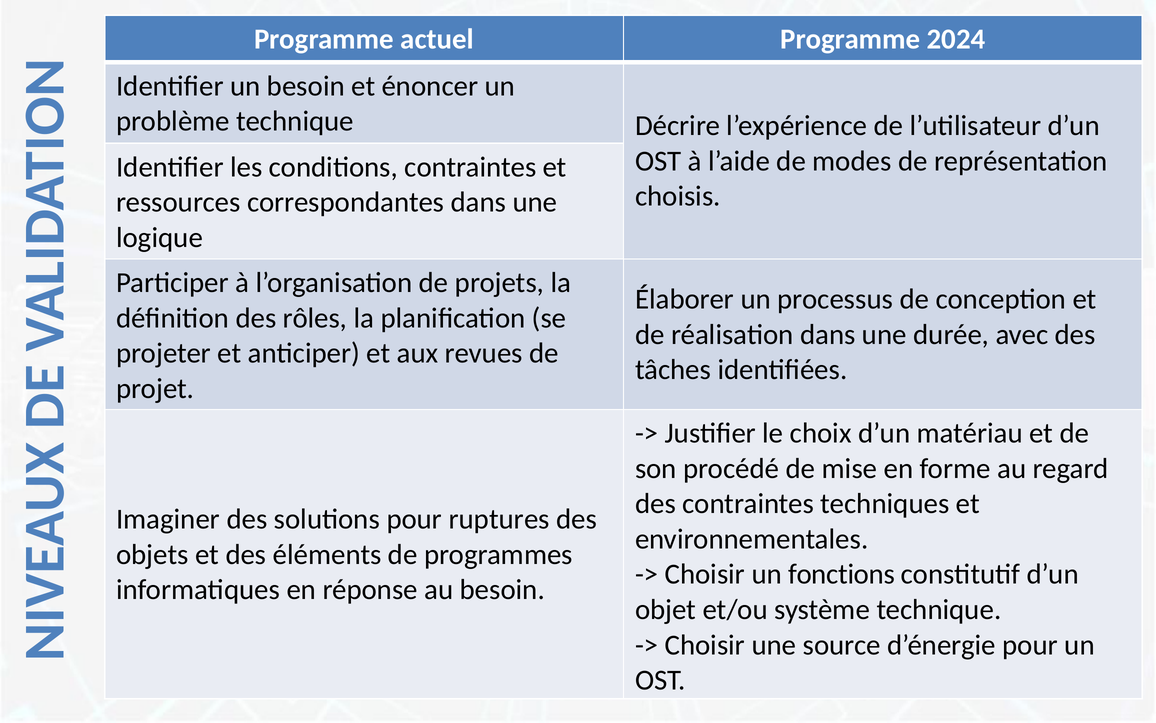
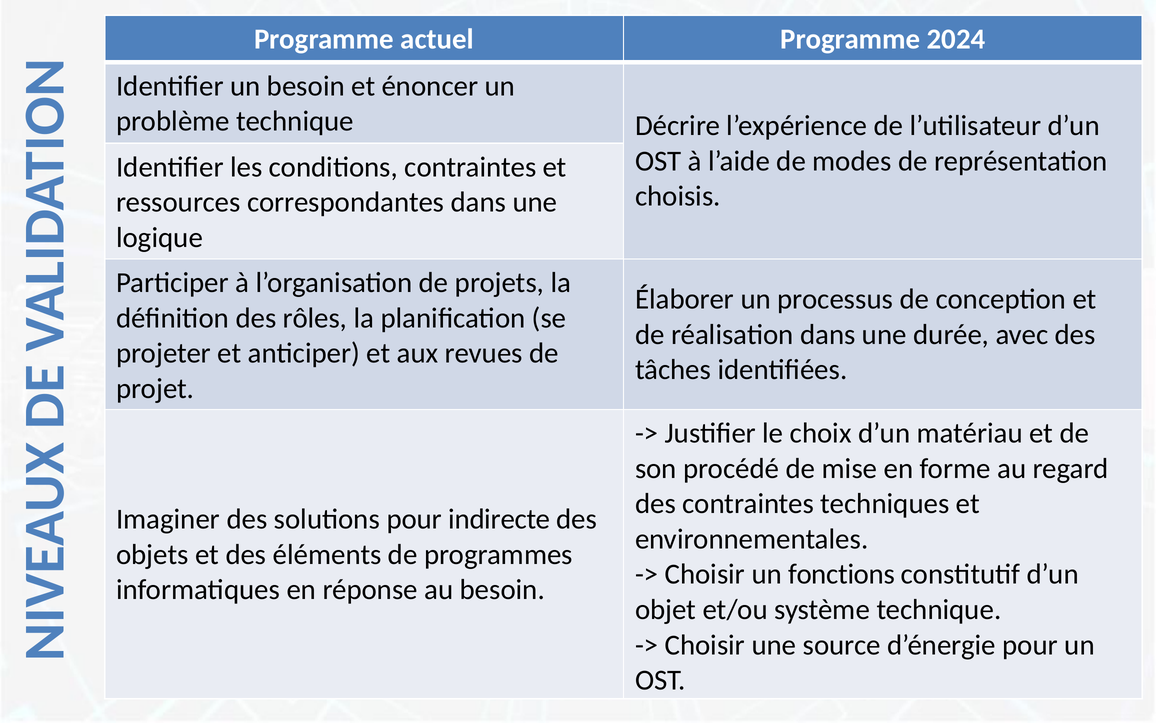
ruptures: ruptures -> indirecte
